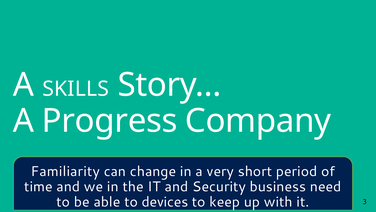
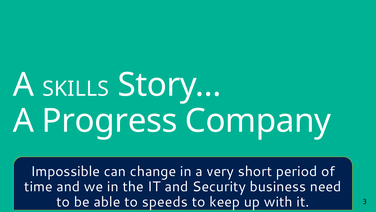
Familiarity: Familiarity -> Impossible
devices: devices -> speeds
